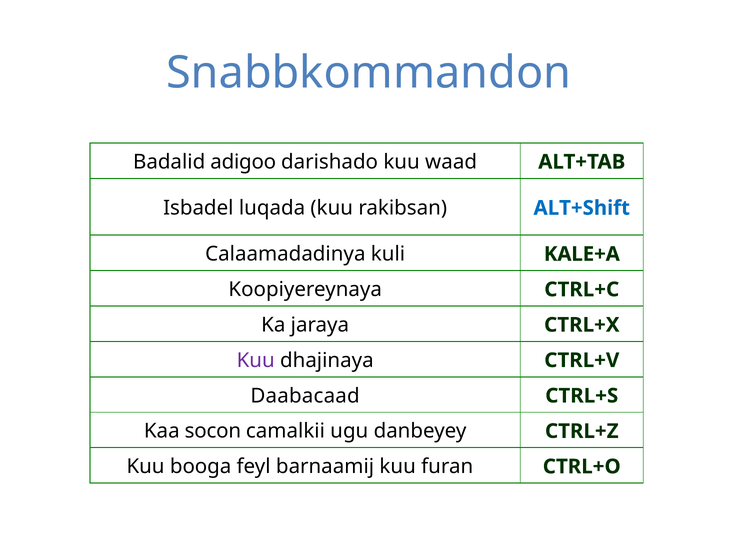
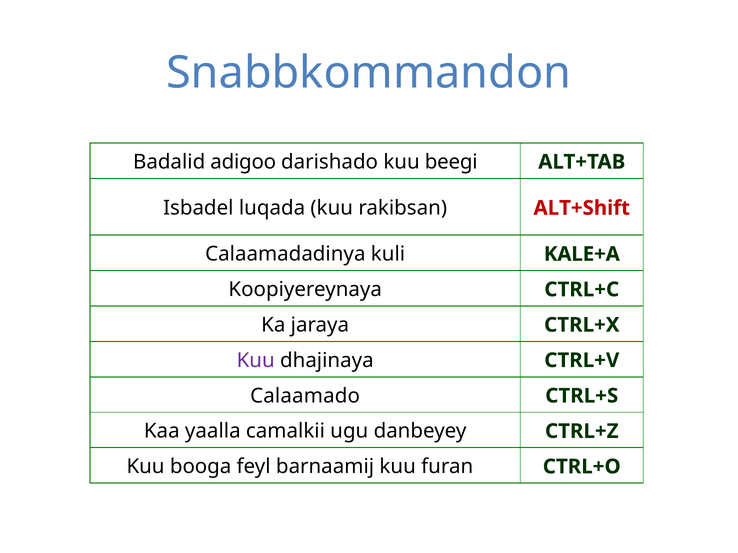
waad: waad -> beegi
ALT+Shift colour: blue -> red
Daabacaad: Daabacaad -> Calaamado
socon: socon -> yaalla
